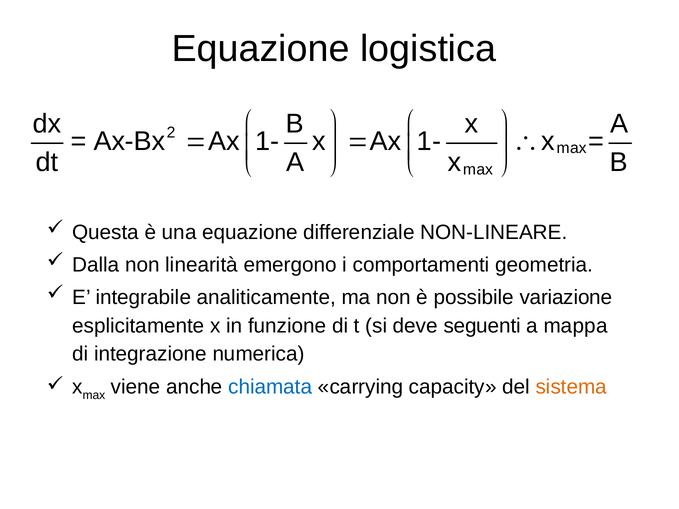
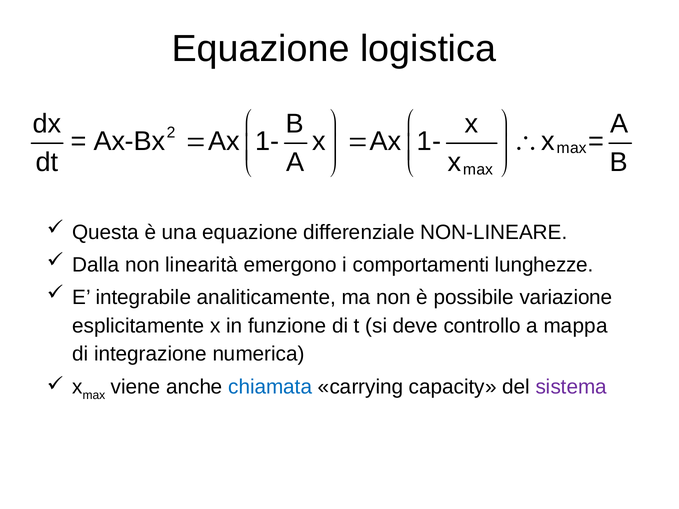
geometria: geometria -> lunghezze
seguenti: seguenti -> controllo
sistema colour: orange -> purple
